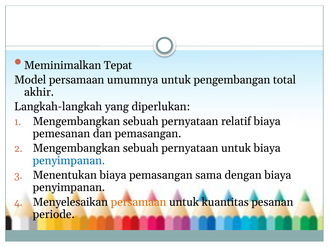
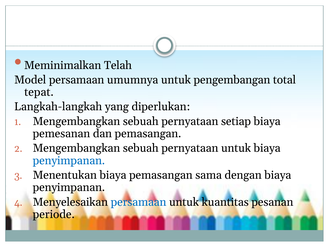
Tepat: Tepat -> Telah
akhir: akhir -> tepat
relatif: relatif -> setiap
persamaan at (139, 202) colour: orange -> blue
